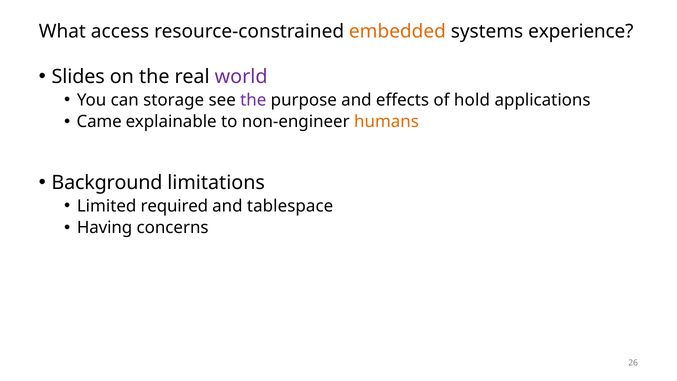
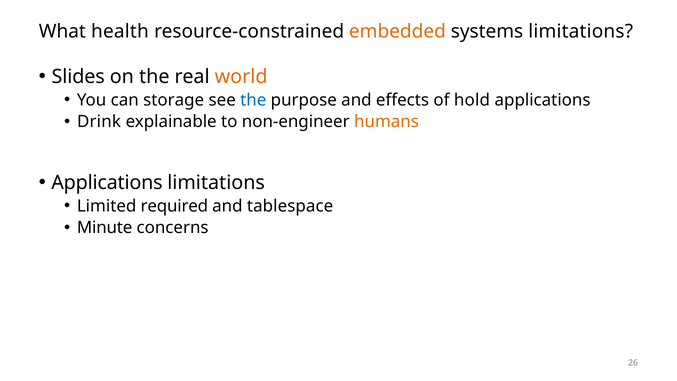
access: access -> health
systems experience: experience -> limitations
world colour: purple -> orange
the at (253, 100) colour: purple -> blue
Came: Came -> Drink
Background at (107, 183): Background -> Applications
Having: Having -> Minute
